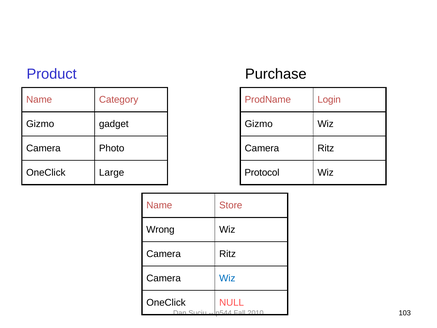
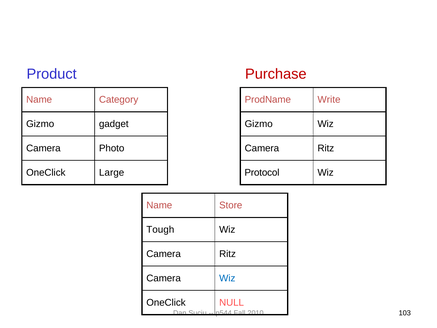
Purchase colour: black -> red
Login: Login -> Write
Wrong: Wrong -> Tough
